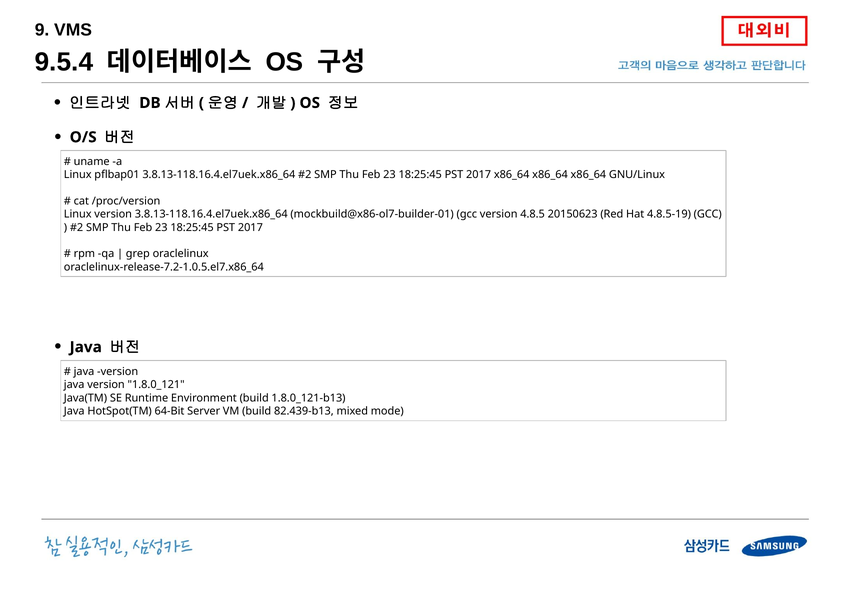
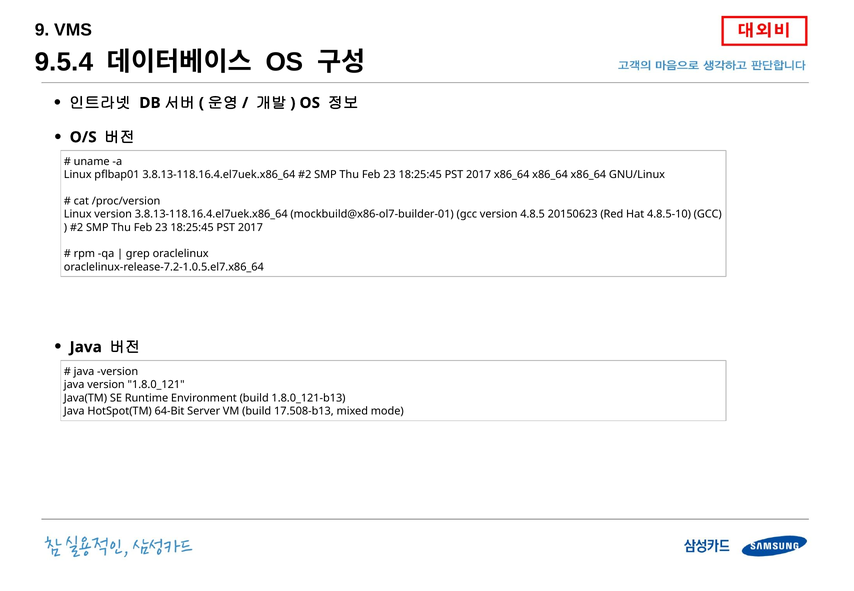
4.8.5-19: 4.8.5-19 -> 4.8.5-10
82.439-b13: 82.439-b13 -> 17.508-b13
